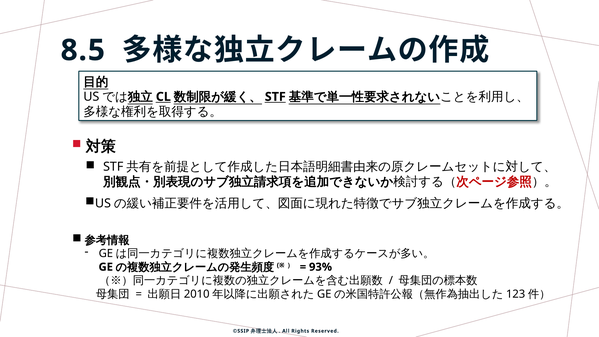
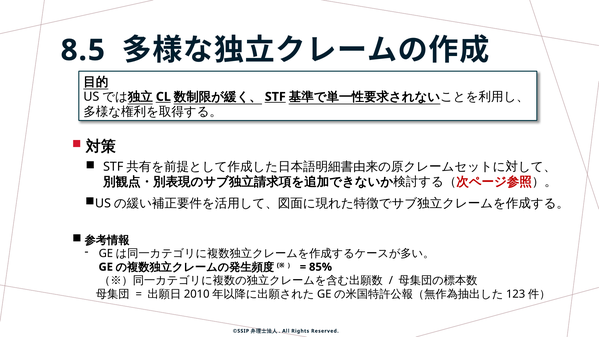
93%: 93% -> 85%
